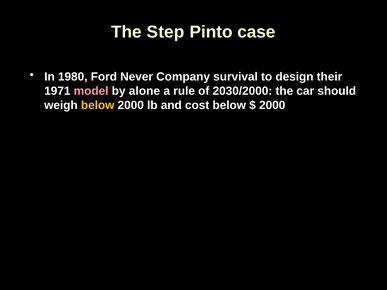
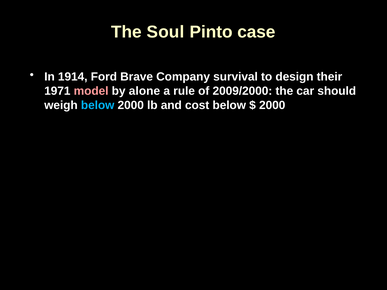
Step: Step -> Soul
1980: 1980 -> 1914
Never: Never -> Brave
2030/2000: 2030/2000 -> 2009/2000
below at (98, 105) colour: yellow -> light blue
